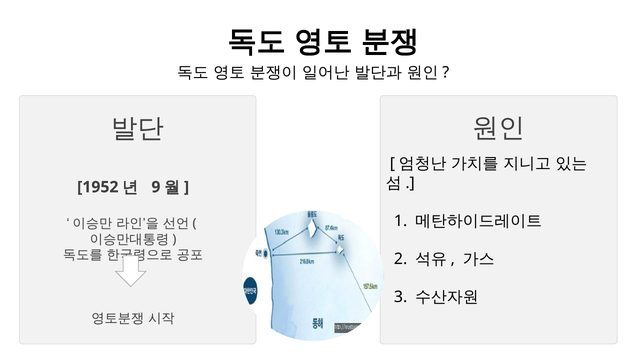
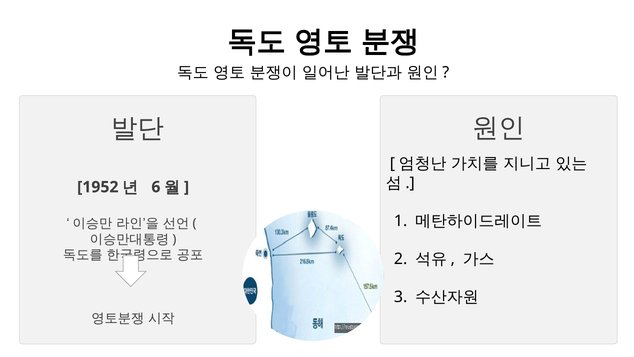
9: 9 -> 6
